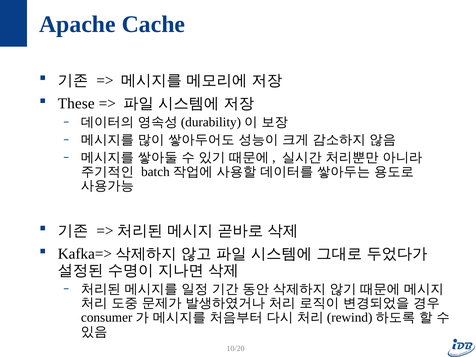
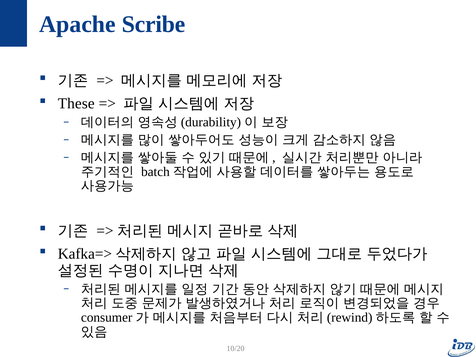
Cache: Cache -> Scribe
